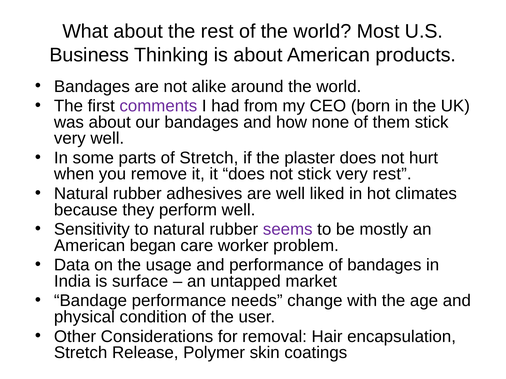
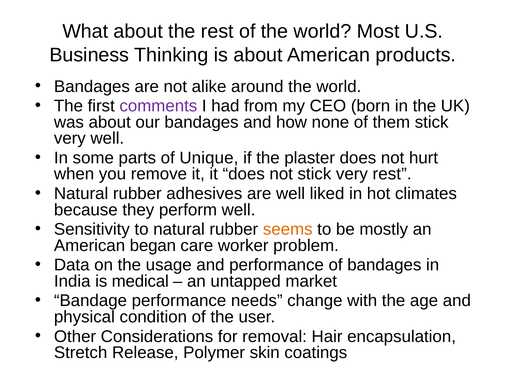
of Stretch: Stretch -> Unique
seems colour: purple -> orange
surface: surface -> medical
